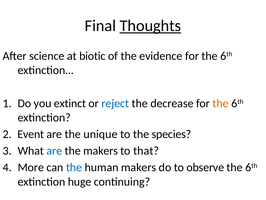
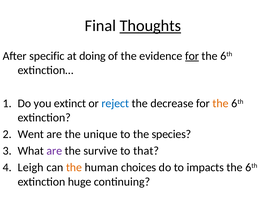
science: science -> specific
biotic: biotic -> doing
for at (192, 56) underline: none -> present
Event: Event -> Went
are at (54, 150) colour: blue -> purple
the makers: makers -> survive
More: More -> Leigh
the at (74, 167) colour: blue -> orange
human makers: makers -> choices
observe: observe -> impacts
